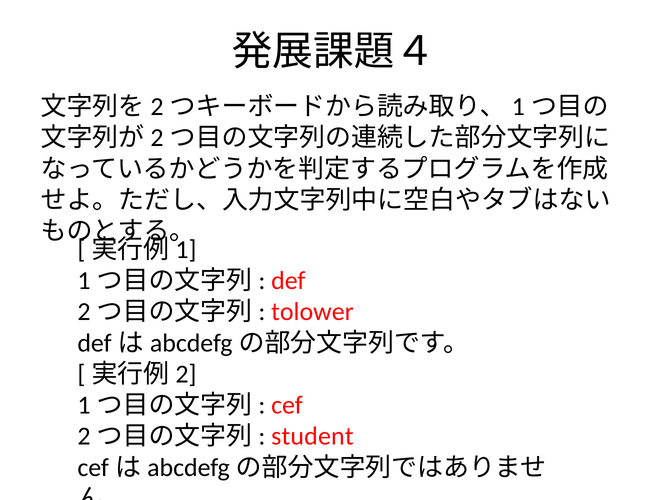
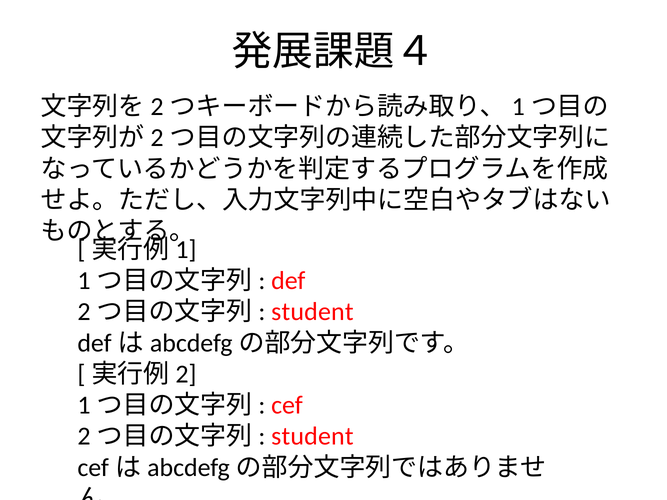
tolower at (312, 312): tolower -> student
